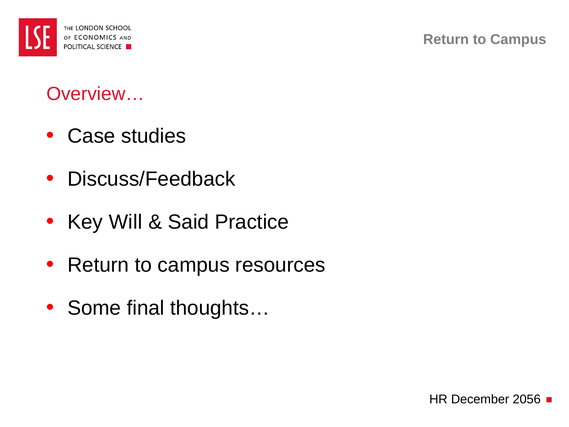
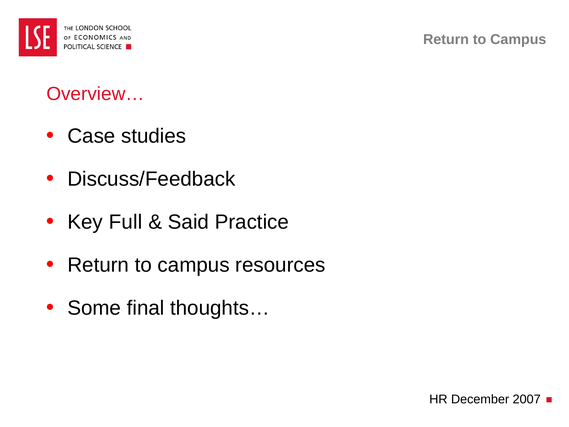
Will: Will -> Full
2056: 2056 -> 2007
